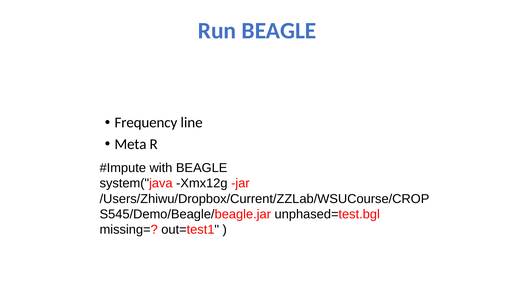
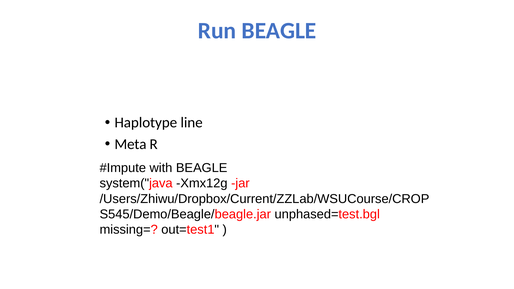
Frequency: Frequency -> Haplotype
